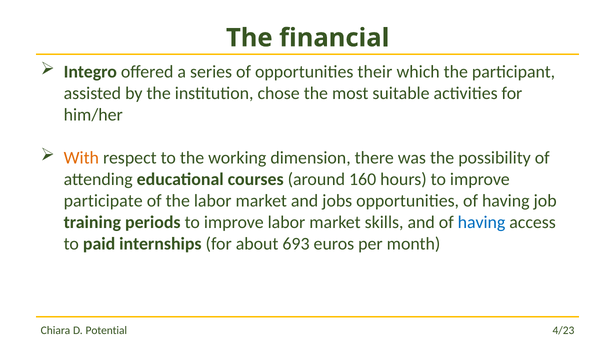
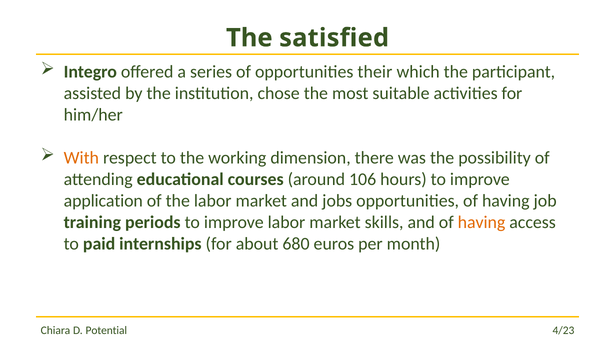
financial: financial -> satisfied
160: 160 -> 106
participate: participate -> application
having at (482, 222) colour: blue -> orange
693: 693 -> 680
